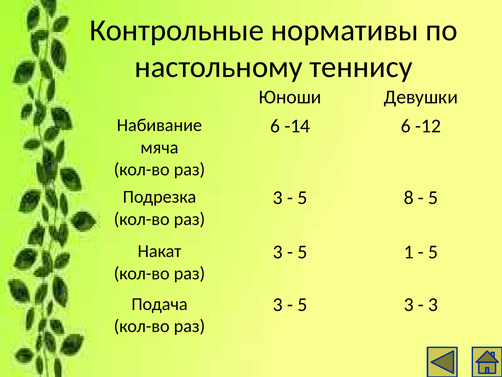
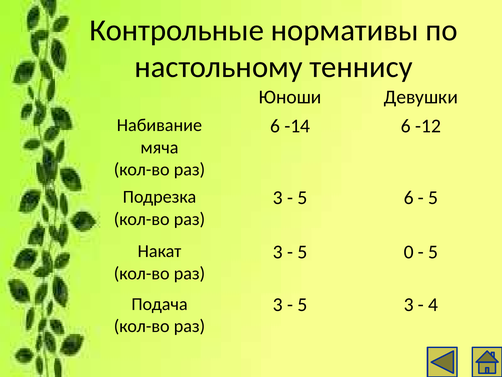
5 8: 8 -> 6
1: 1 -> 0
3 at (433, 304): 3 -> 4
